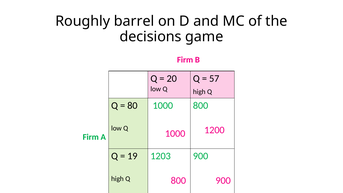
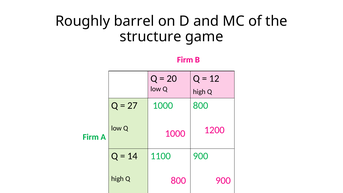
decisions: decisions -> structure
57: 57 -> 12
80: 80 -> 27
19: 19 -> 14
1203: 1203 -> 1100
